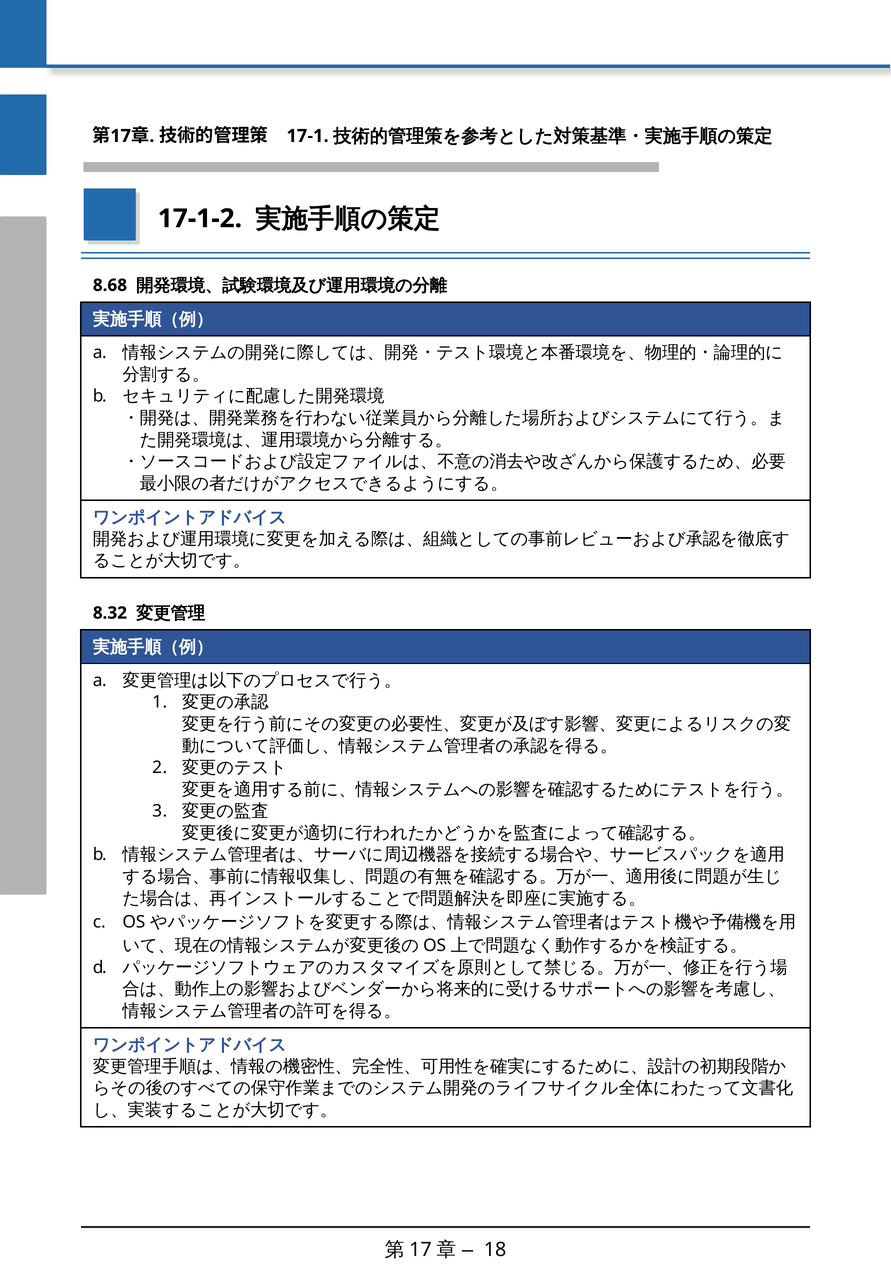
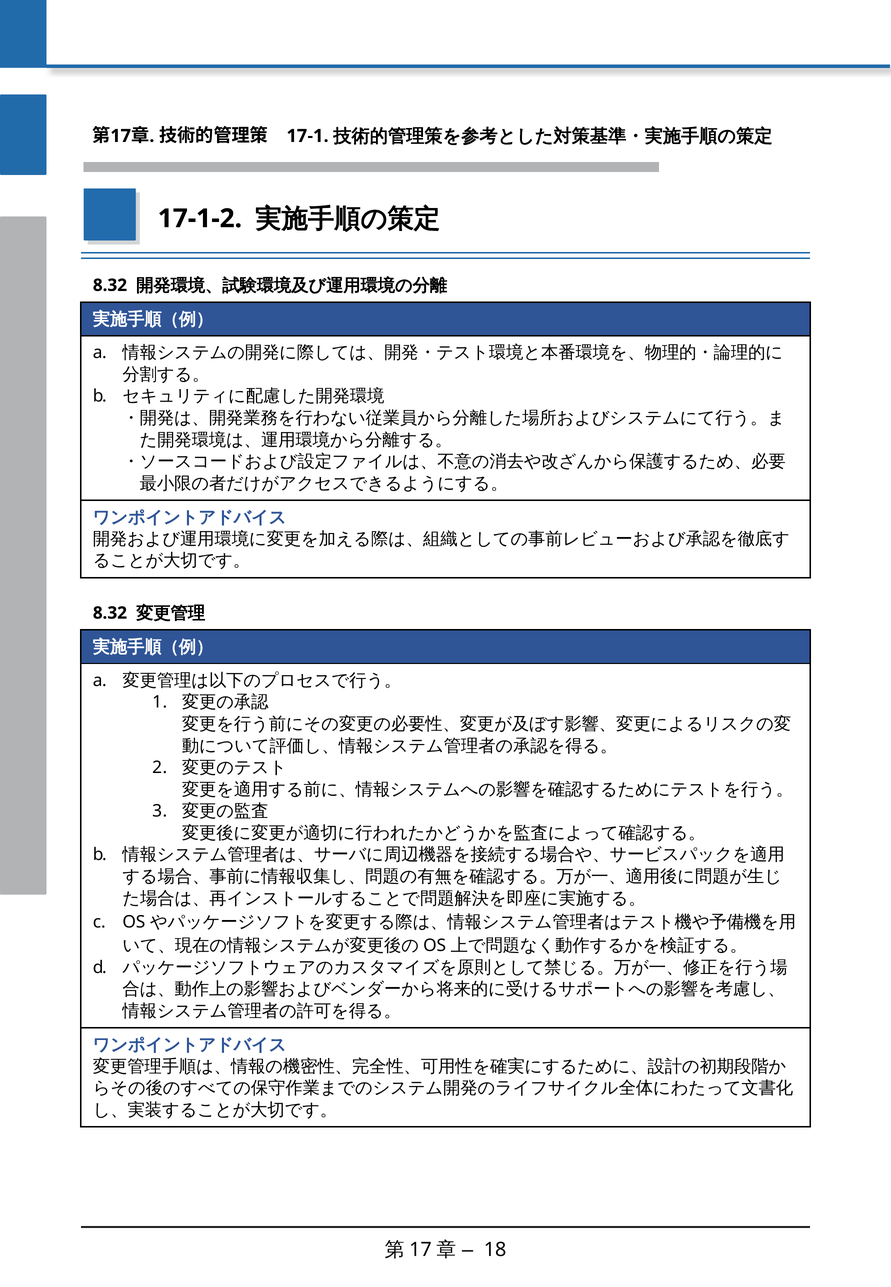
8.68 at (110, 285): 8.68 -> 8.32
